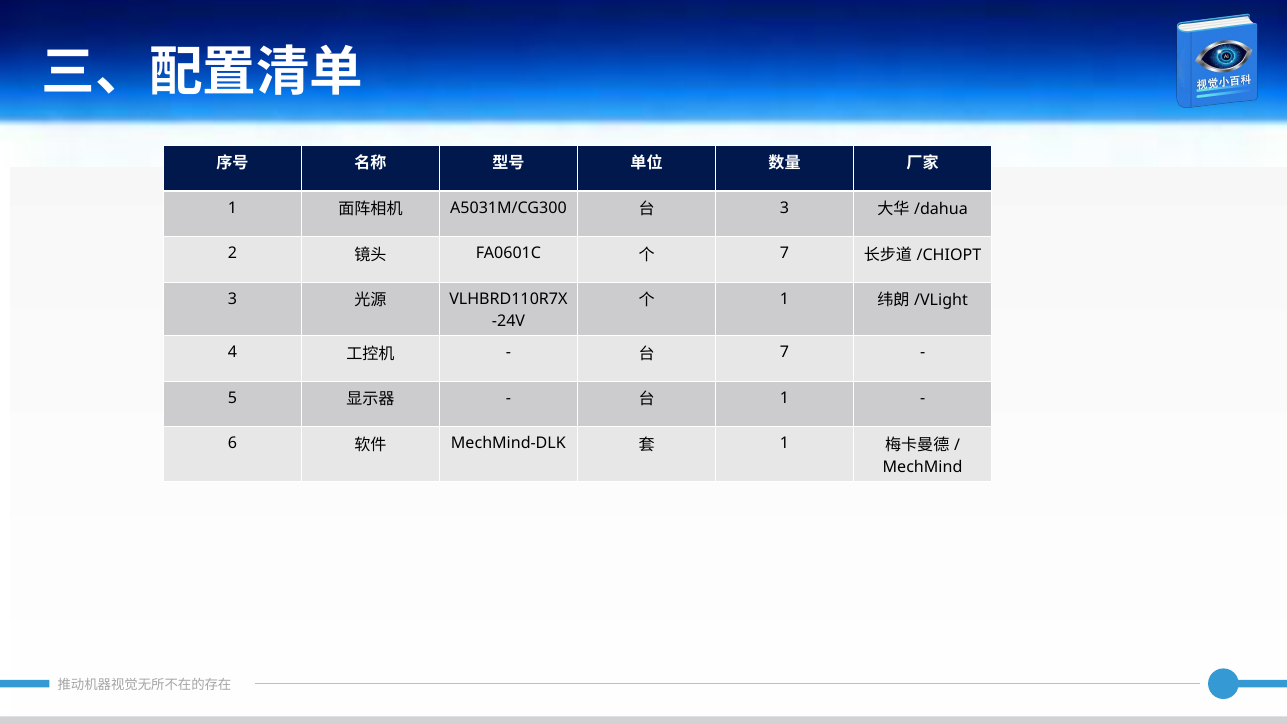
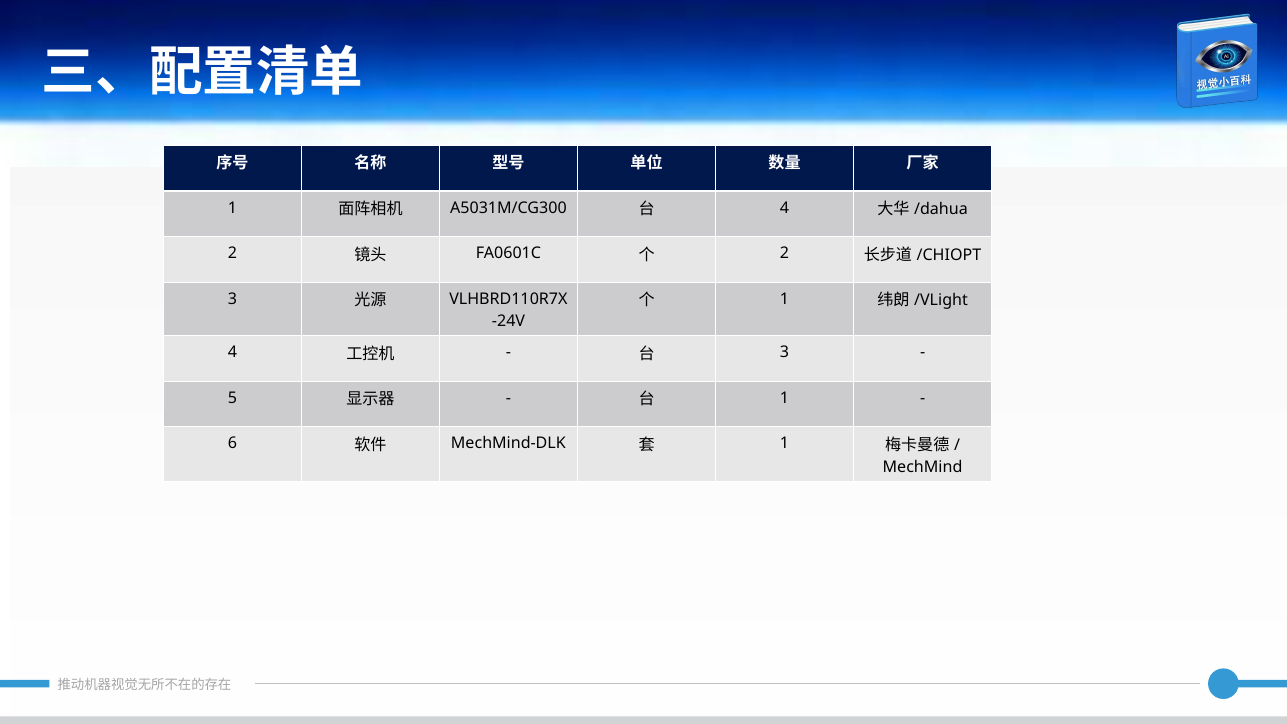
3 at (785, 208): 3 -> 4
7 at (785, 253): 7 -> 2
7 at (785, 352): 7 -> 3
